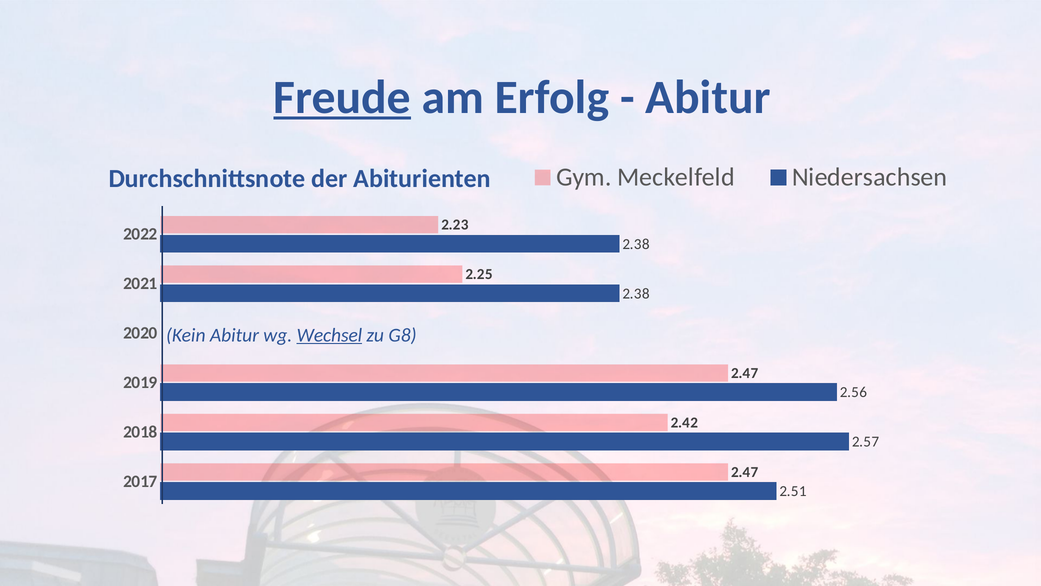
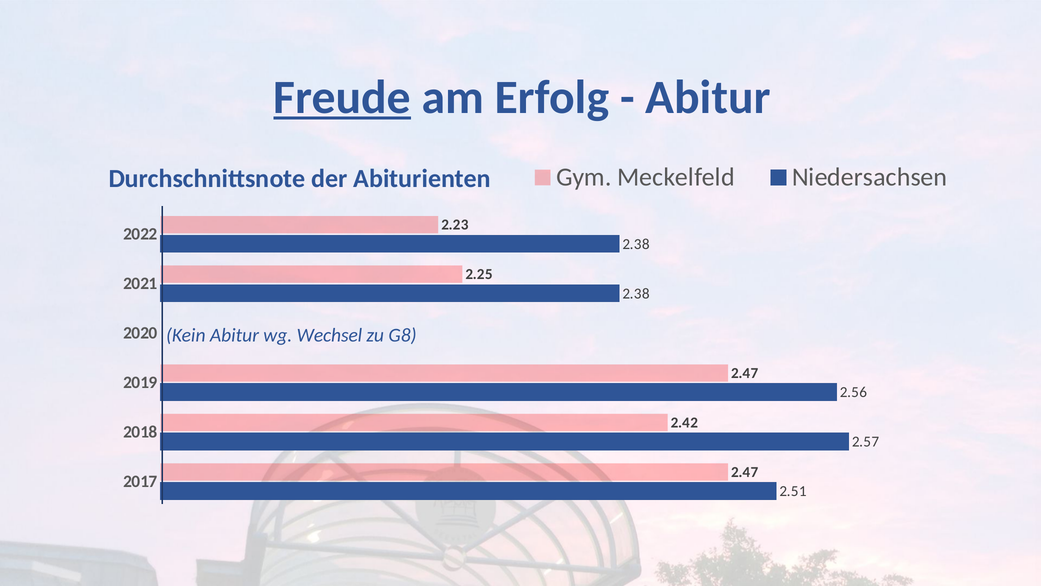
Wechsel underline: present -> none
